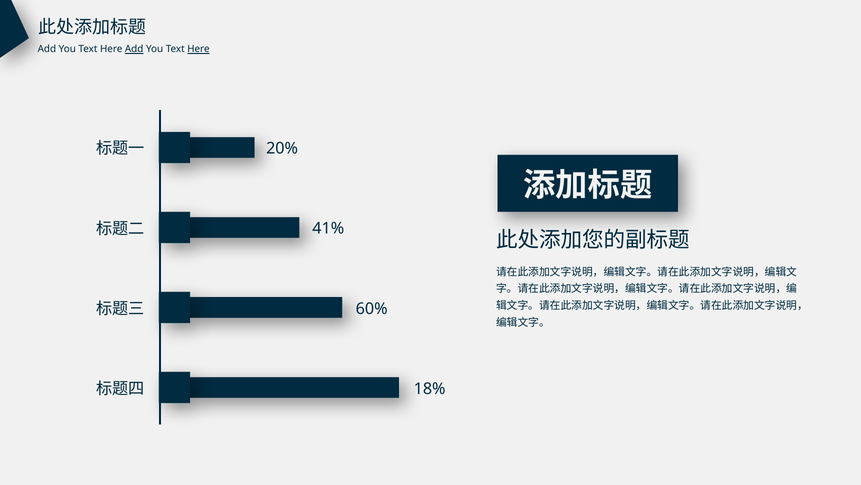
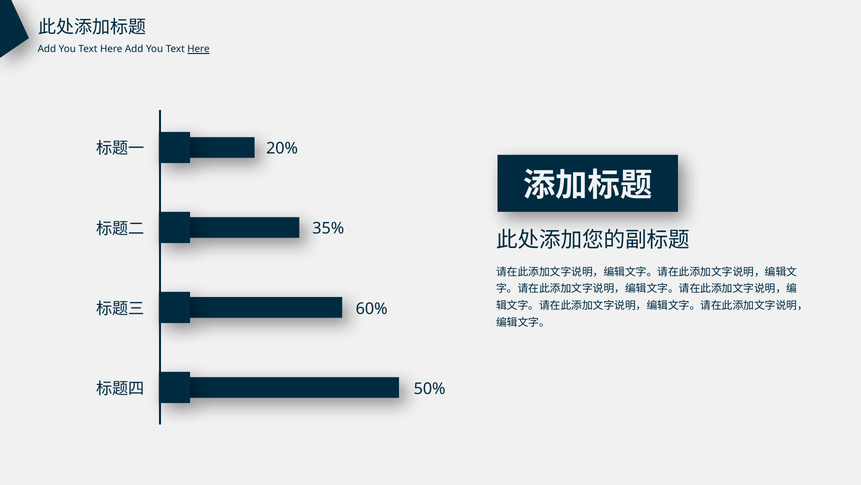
Add at (134, 49) underline: present -> none
41%: 41% -> 35%
18%: 18% -> 50%
